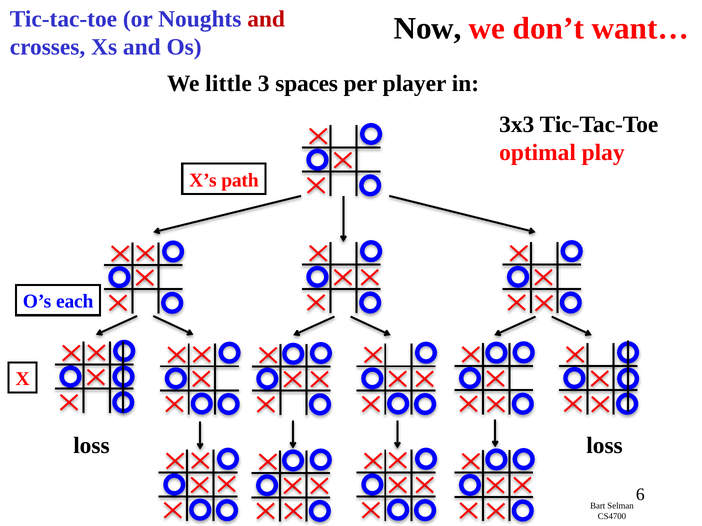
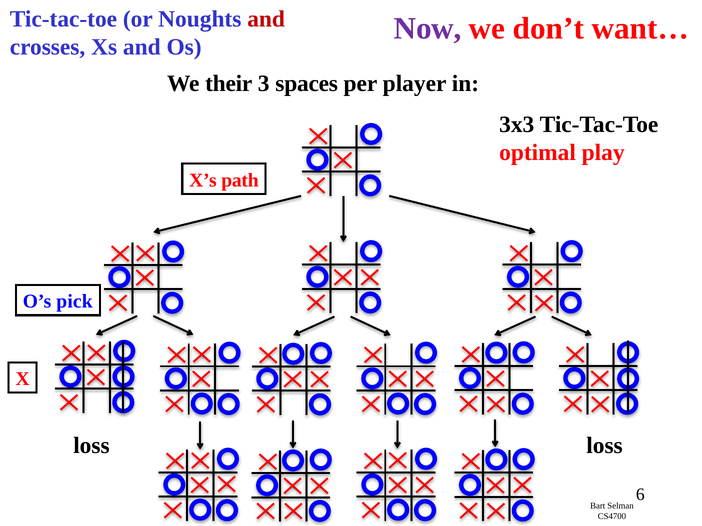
Now colour: black -> purple
little: little -> their
each: each -> pick
